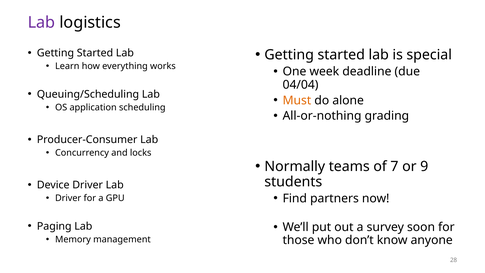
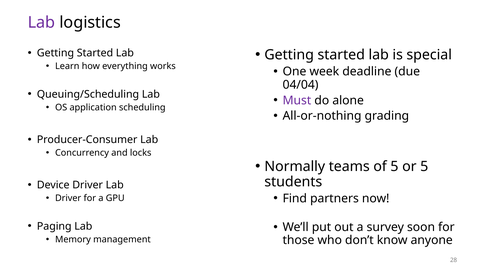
Must colour: orange -> purple
of 7: 7 -> 5
or 9: 9 -> 5
